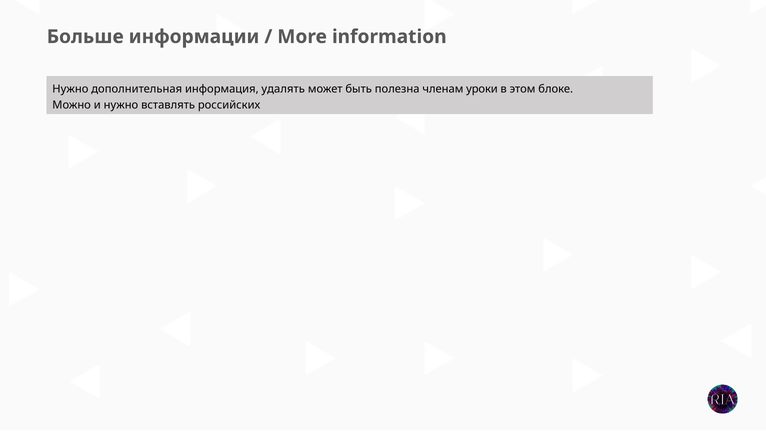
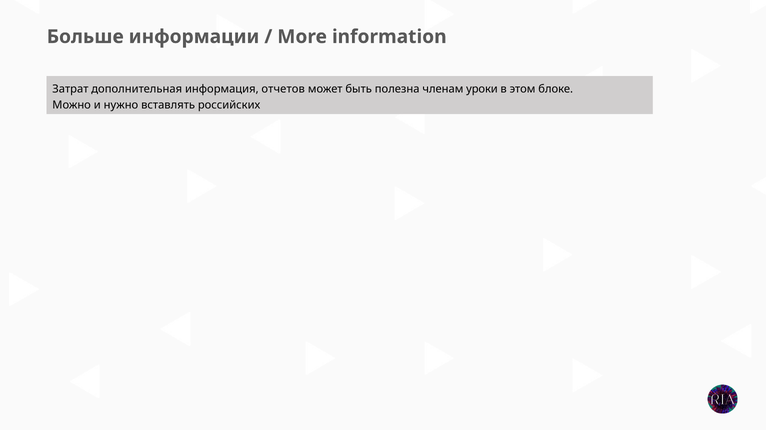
Нужно at (70, 89): Нужно -> Затрат
удалять: удалять -> отчетов
